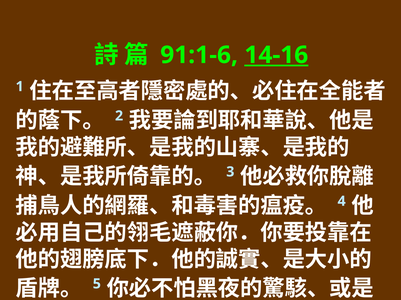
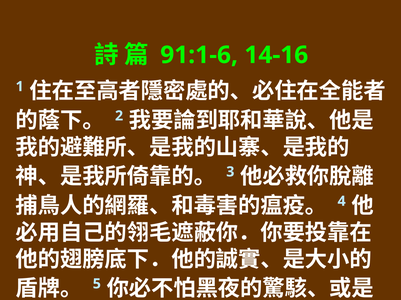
14-16 underline: present -> none
